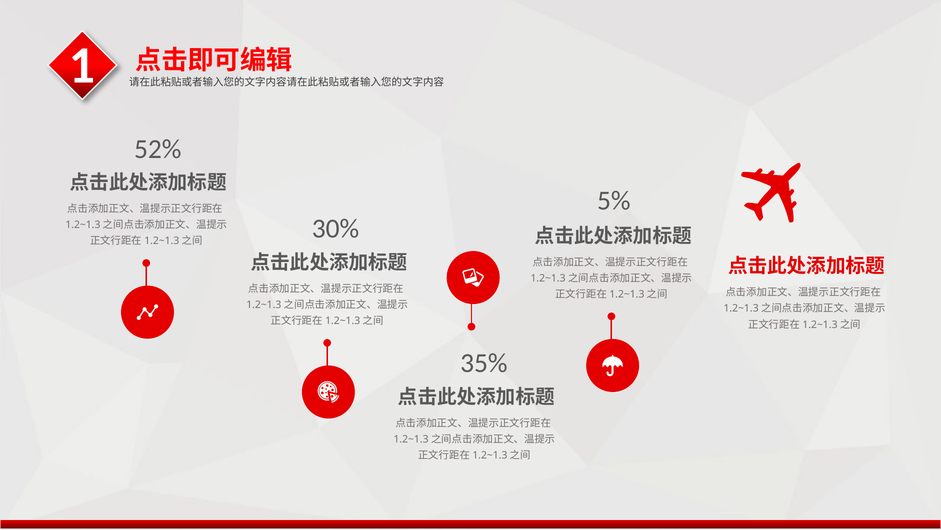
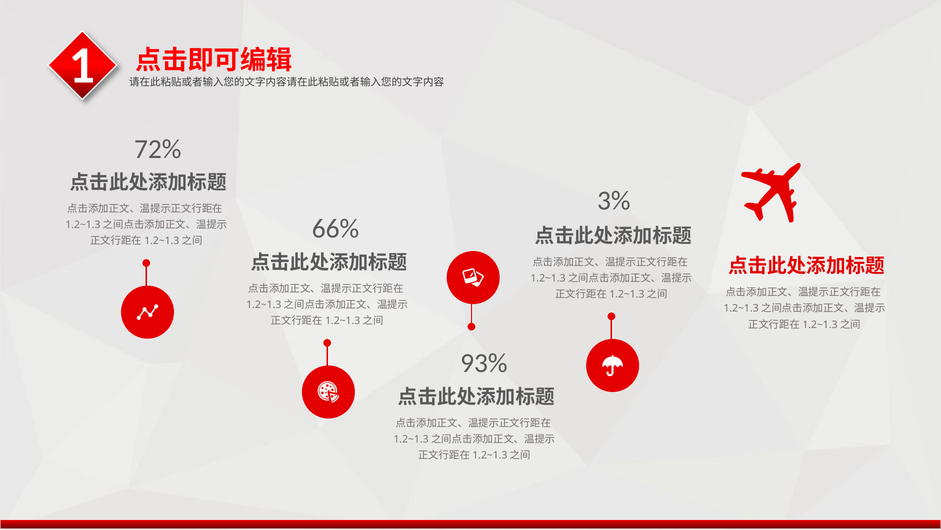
52%: 52% -> 72%
5%: 5% -> 3%
30%: 30% -> 66%
35%: 35% -> 93%
